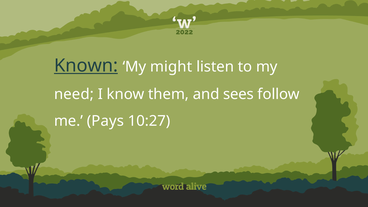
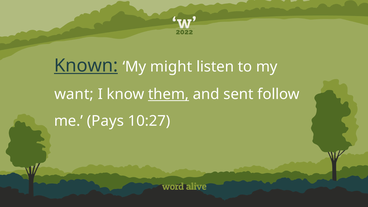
need: need -> want
them underline: none -> present
sees: sees -> sent
